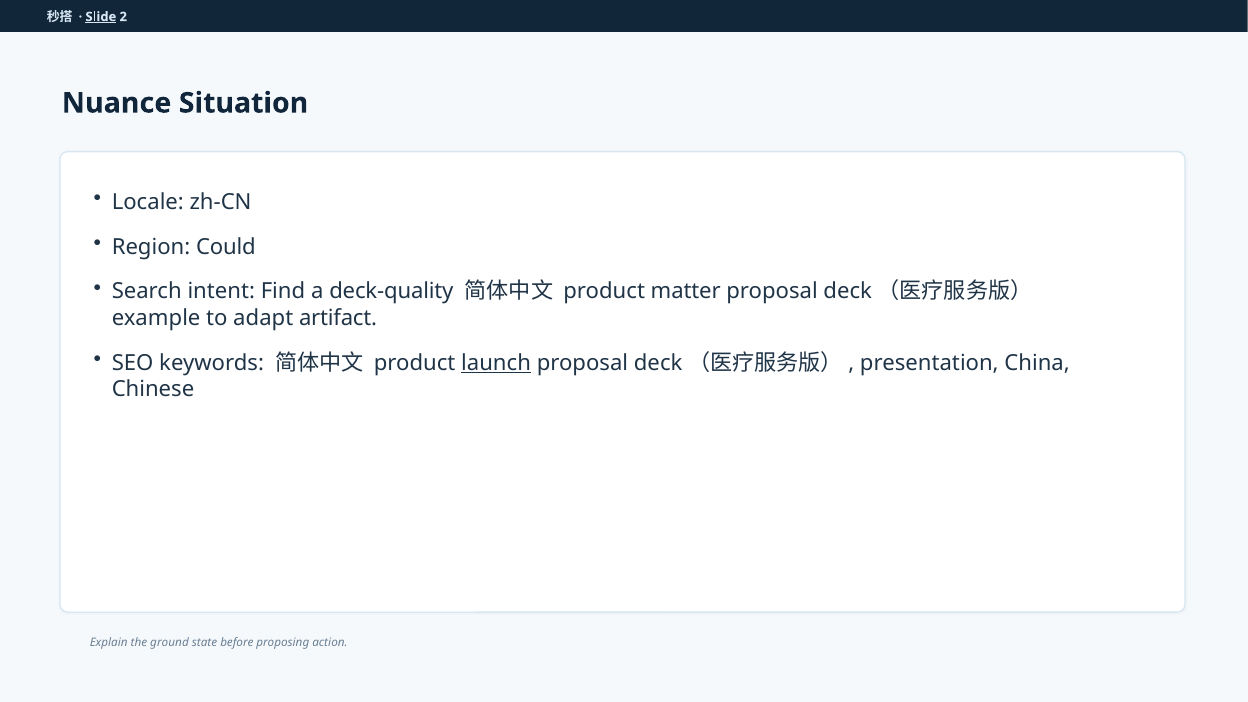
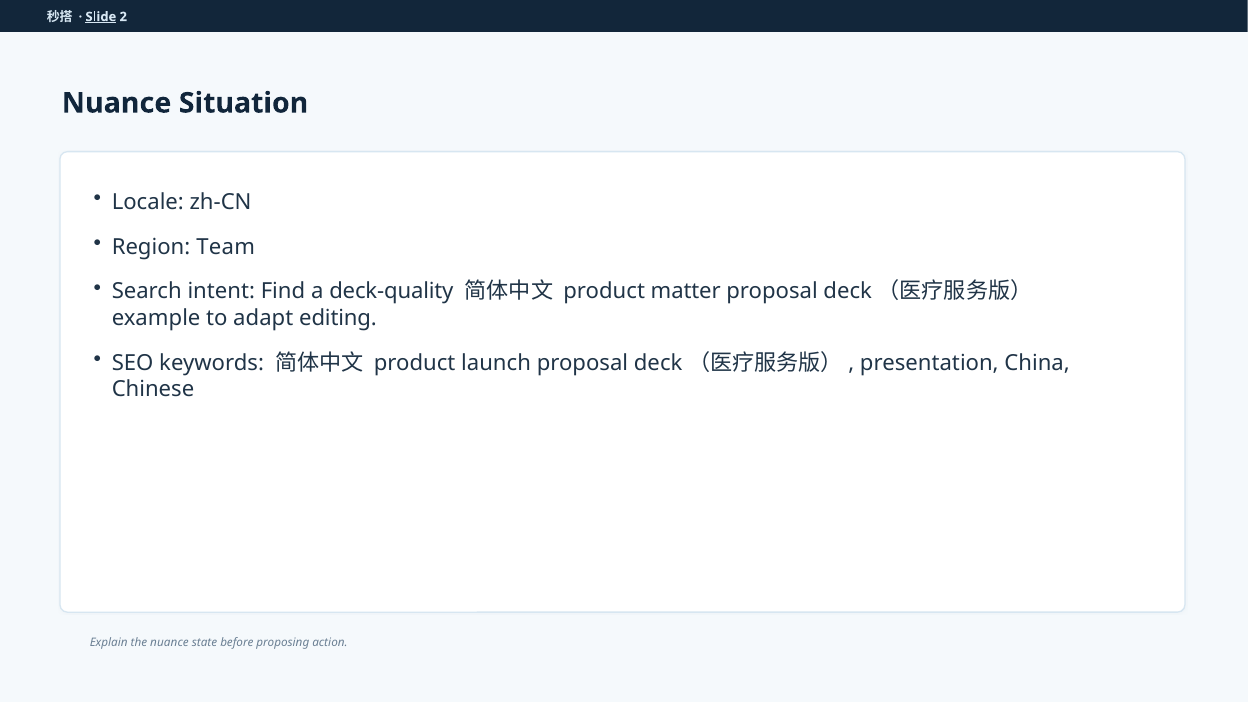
Could: Could -> Team
artifact: artifact -> editing
launch underline: present -> none
the ground: ground -> nuance
